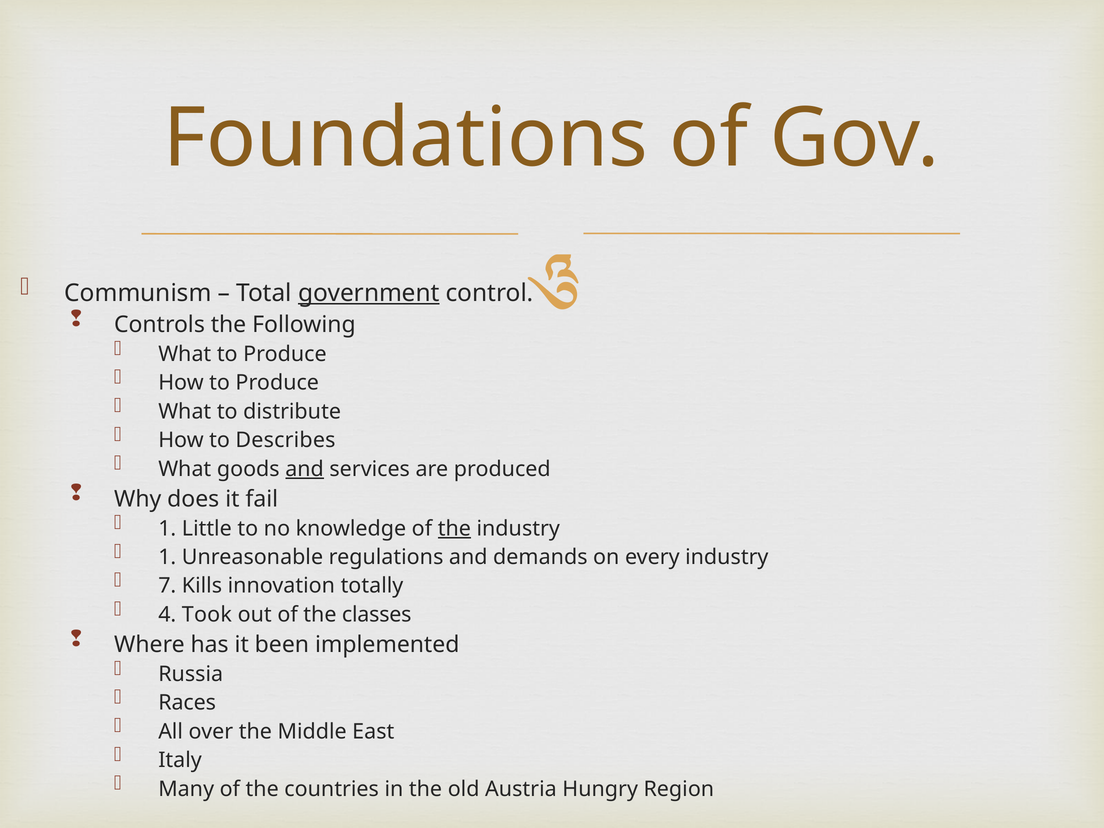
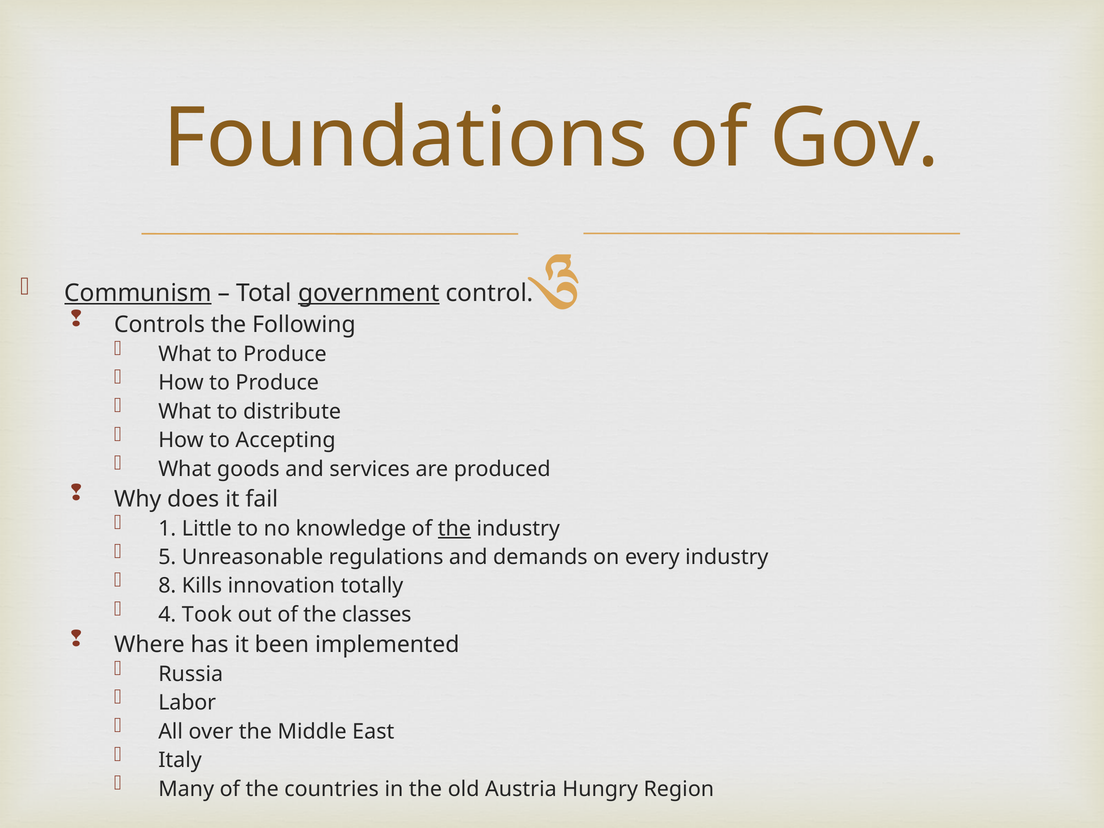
Communism underline: none -> present
Describes: Describes -> Accepting
and at (305, 469) underline: present -> none
1 at (167, 557): 1 -> 5
7: 7 -> 8
Races: Races -> Labor
